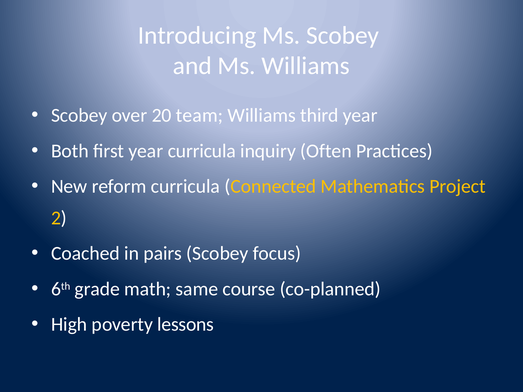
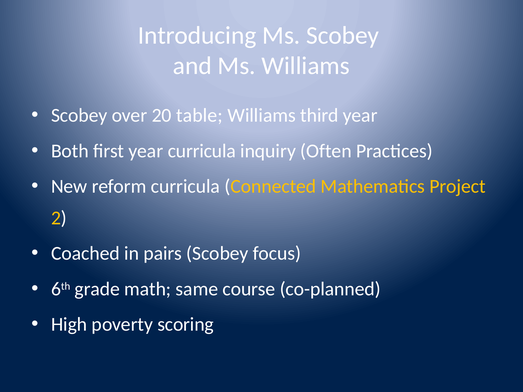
team: team -> table
lessons: lessons -> scoring
